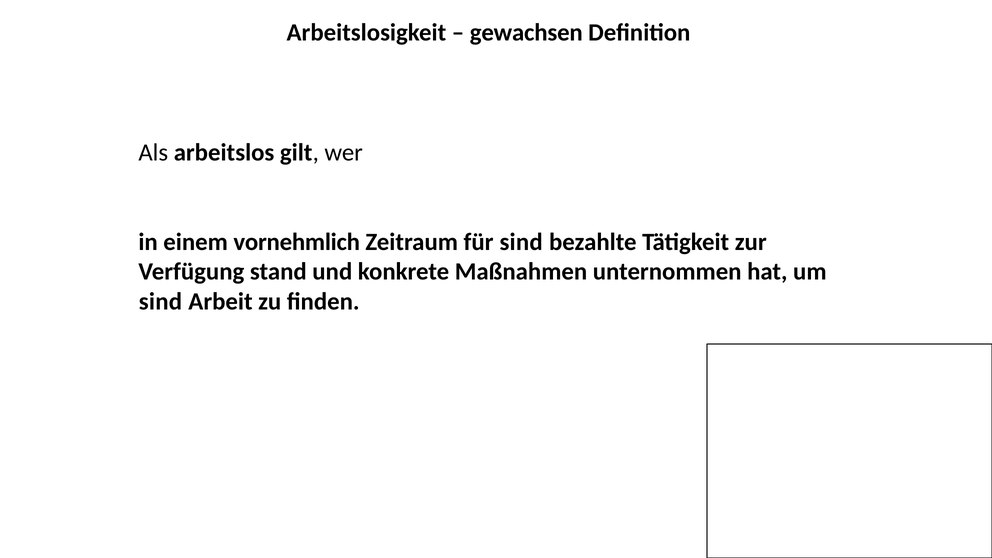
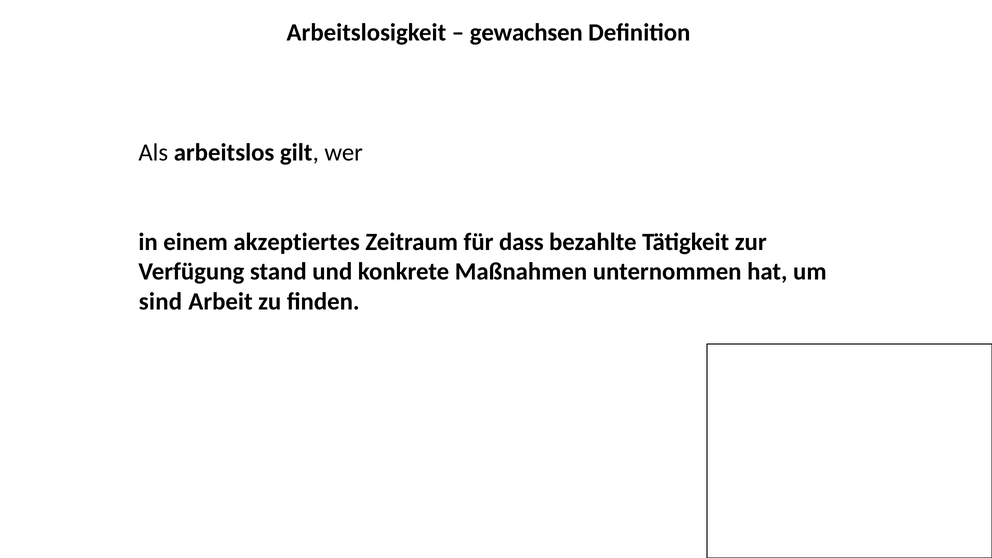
vornehmlich: vornehmlich -> akzeptiertes
für sind: sind -> dass
